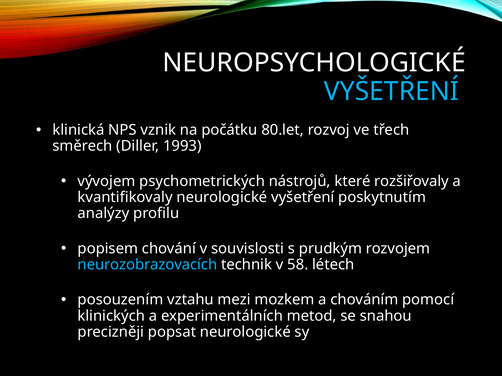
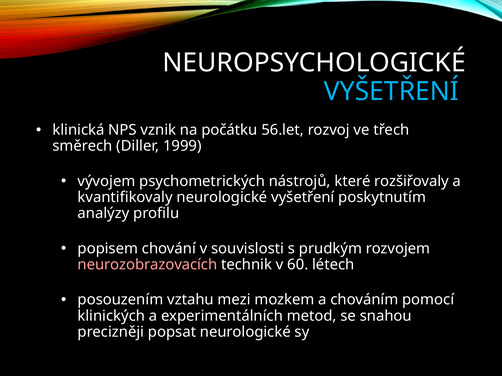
80.let: 80.let -> 56.let
1993: 1993 -> 1999
neurozobrazovacích colour: light blue -> pink
58: 58 -> 60
